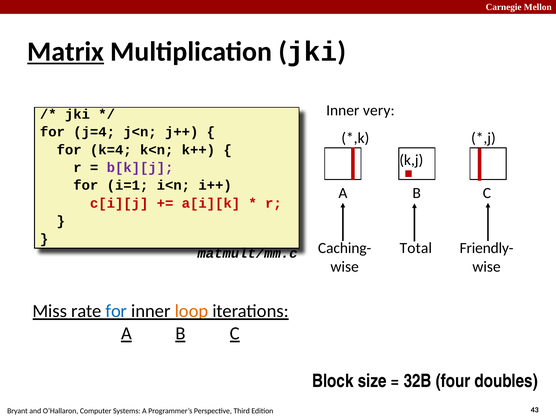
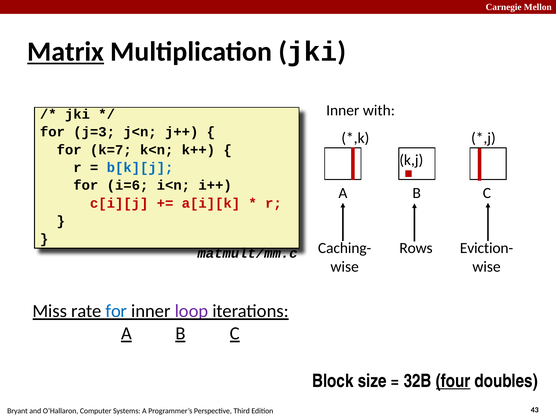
very: very -> with
j=4: j=4 -> j=3
k=4: k=4 -> k=7
b[k][j colour: purple -> blue
i=1: i=1 -> i=6
Total: Total -> Rows
Friendly-: Friendly- -> Eviction-
loop colour: orange -> purple
four underline: none -> present
